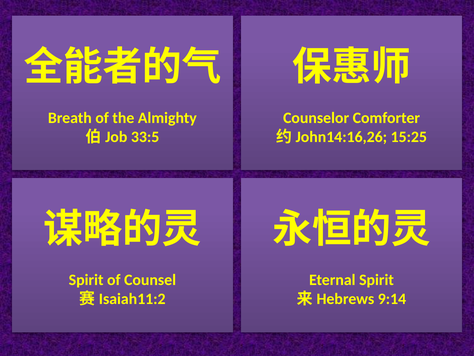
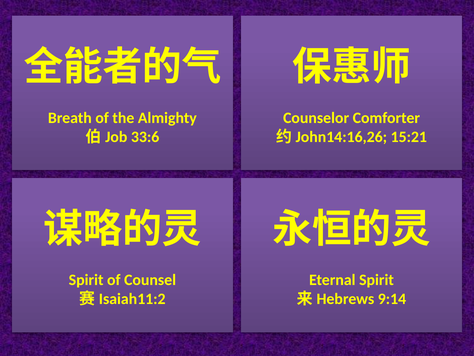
33:5: 33:5 -> 33:6
15:25: 15:25 -> 15:21
